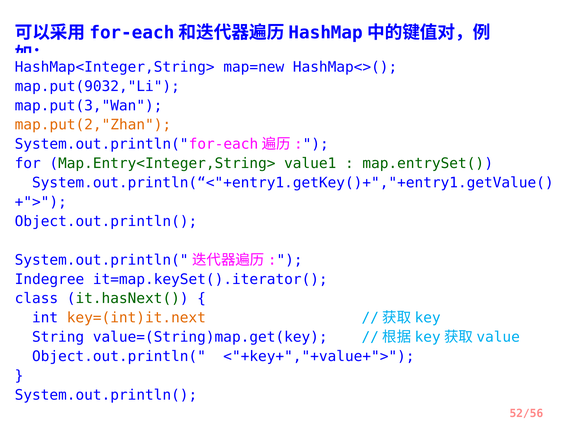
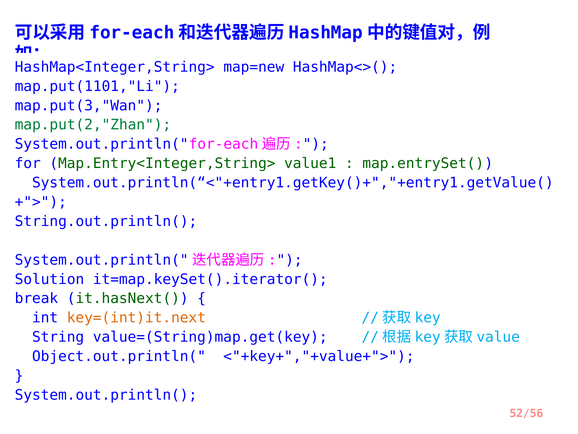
map.put(9032,"Li: map.put(9032,"Li -> map.put(1101,"Li
map.put(2,"Zhan colour: orange -> green
Object.out.println( at (106, 221): Object.out.println( -> String.out.println(
Indegree: Indegree -> Solution
class: class -> break
